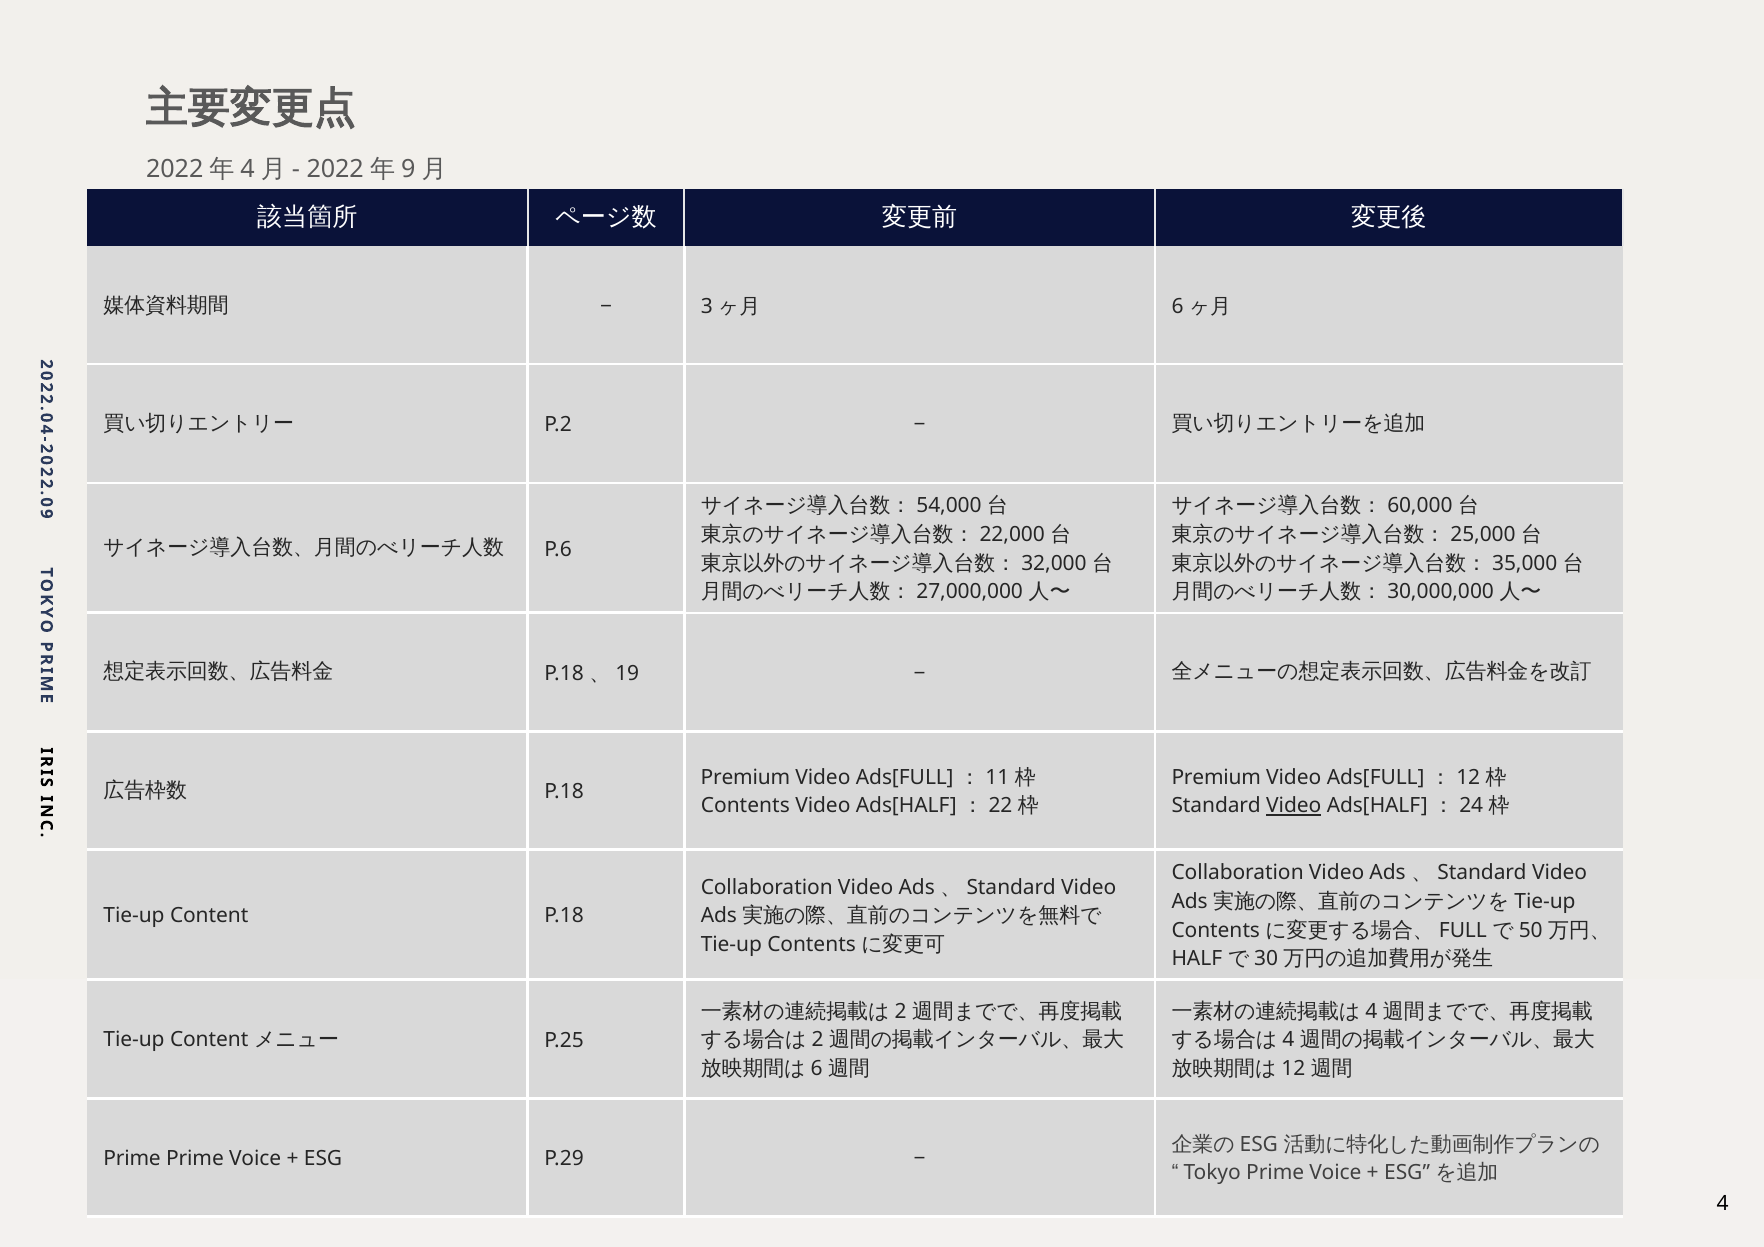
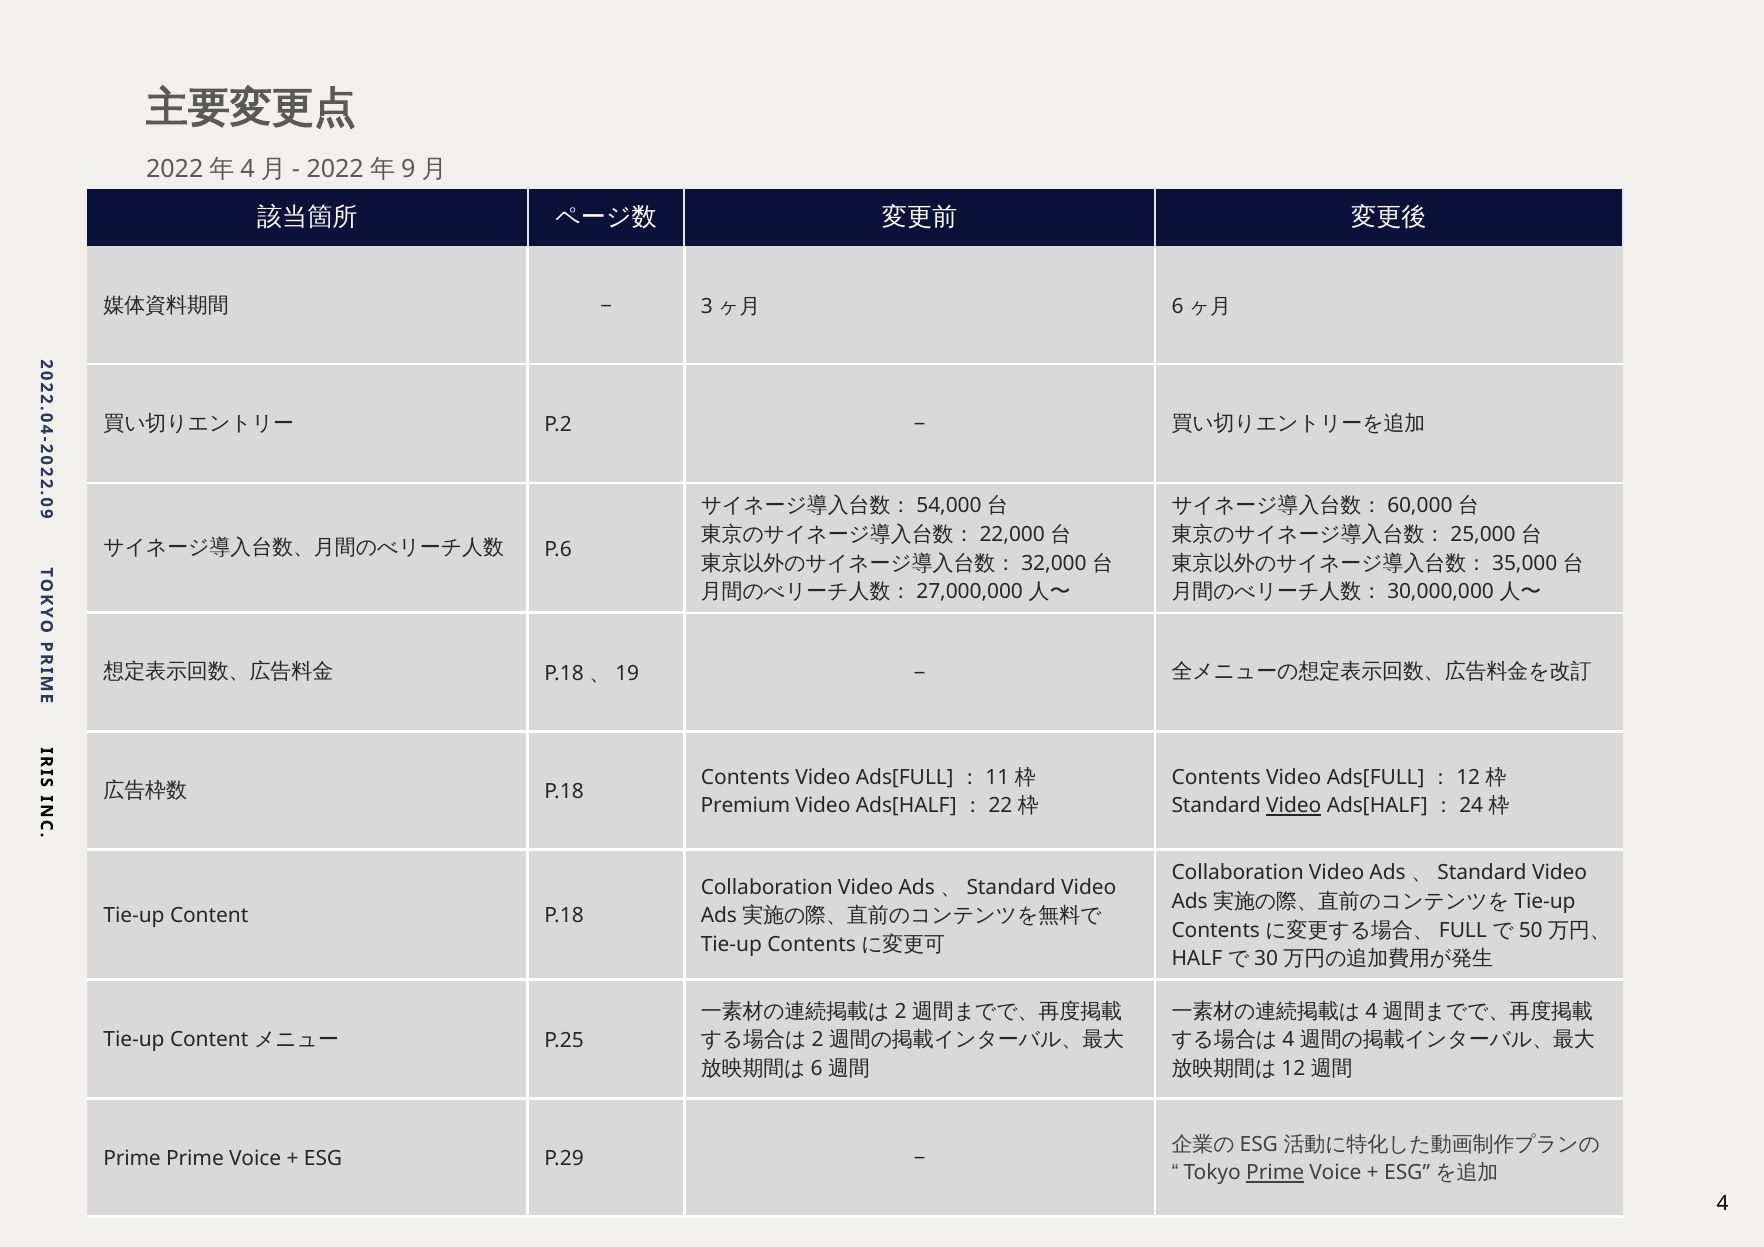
Premium at (745, 778): Premium -> Contents
Premium at (1216, 778): Premium -> Contents
Contents at (745, 806): Contents -> Premium
Prime at (1275, 1173) underline: none -> present
